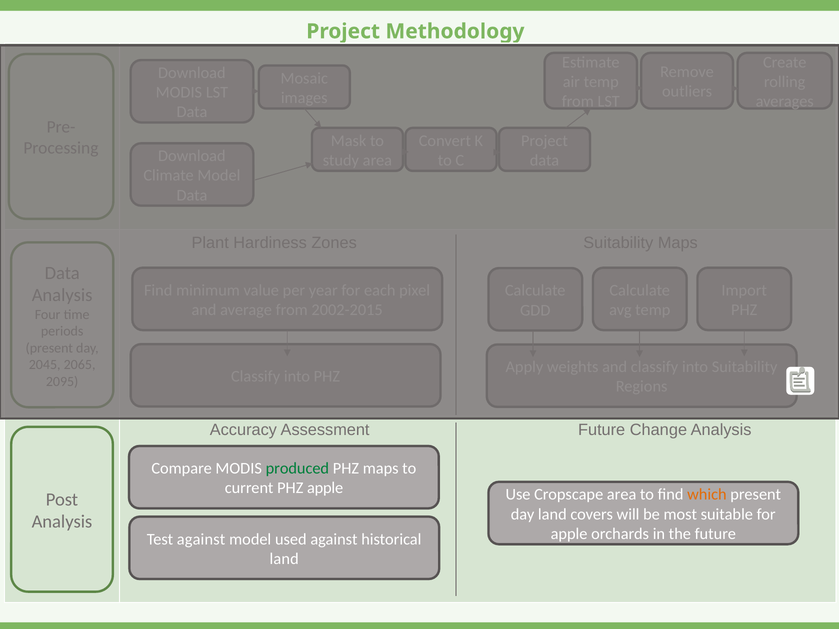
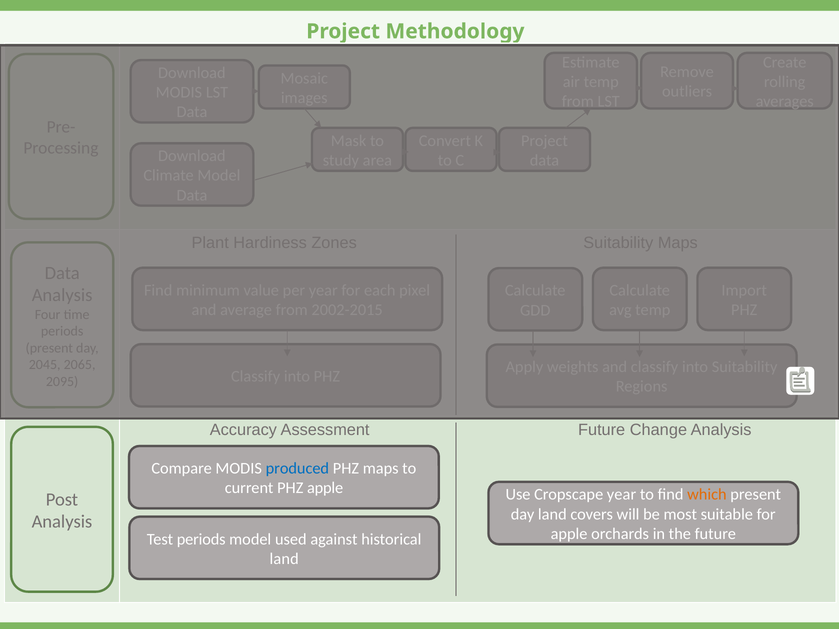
produced colour: green -> blue
Cropscape area: area -> year
Test against: against -> periods
